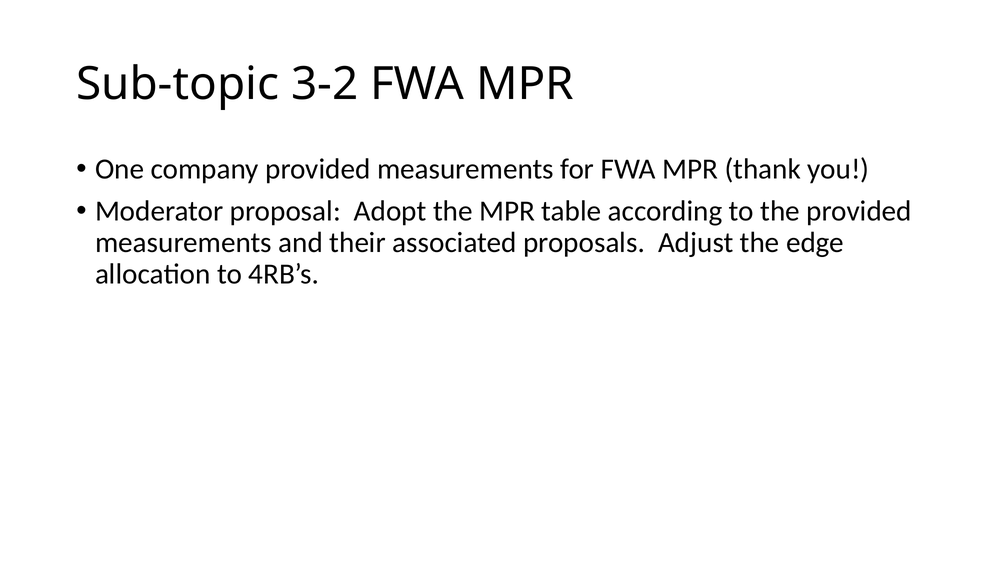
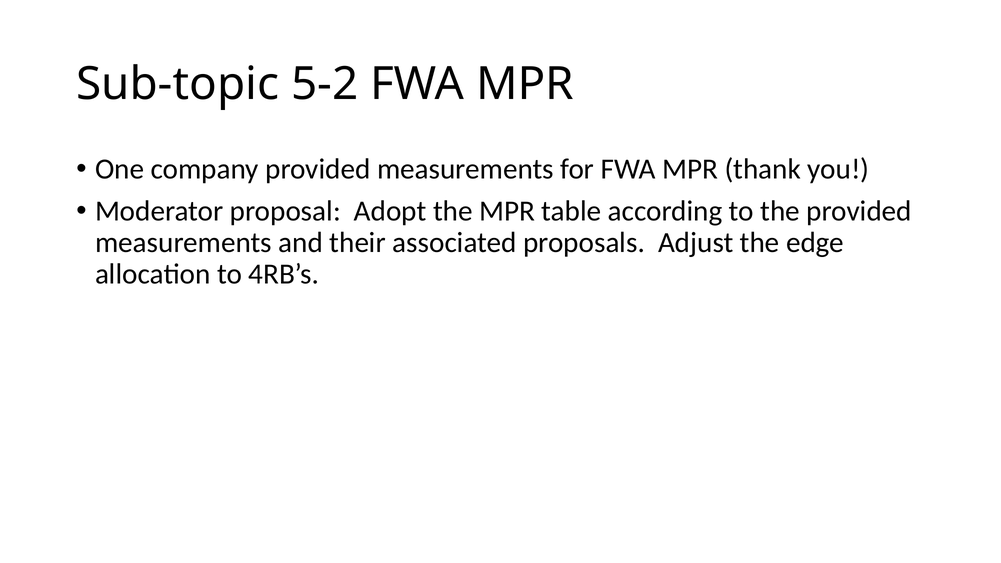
3-2: 3-2 -> 5-2
